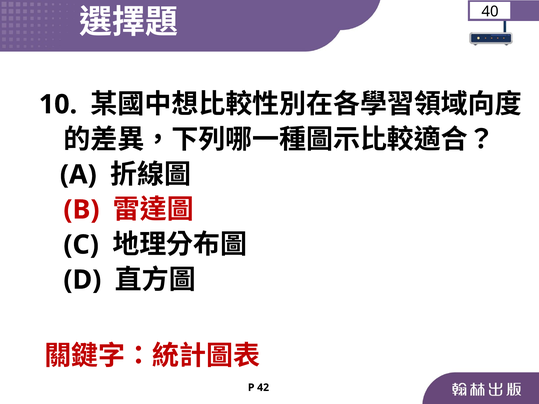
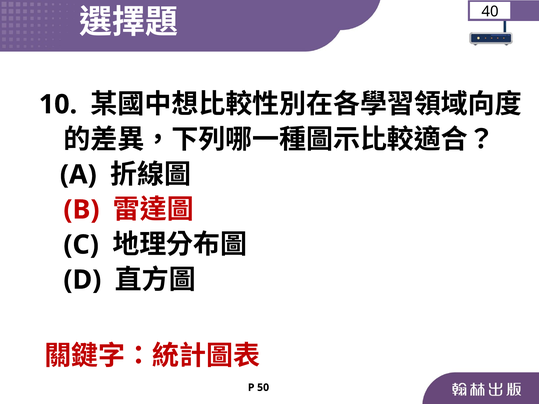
42: 42 -> 50
